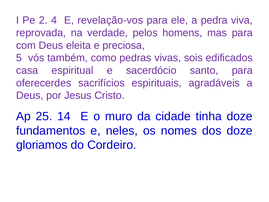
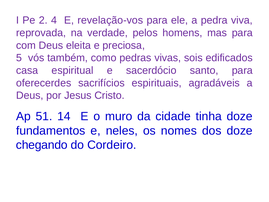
25: 25 -> 51
gloriamos: gloriamos -> chegando
